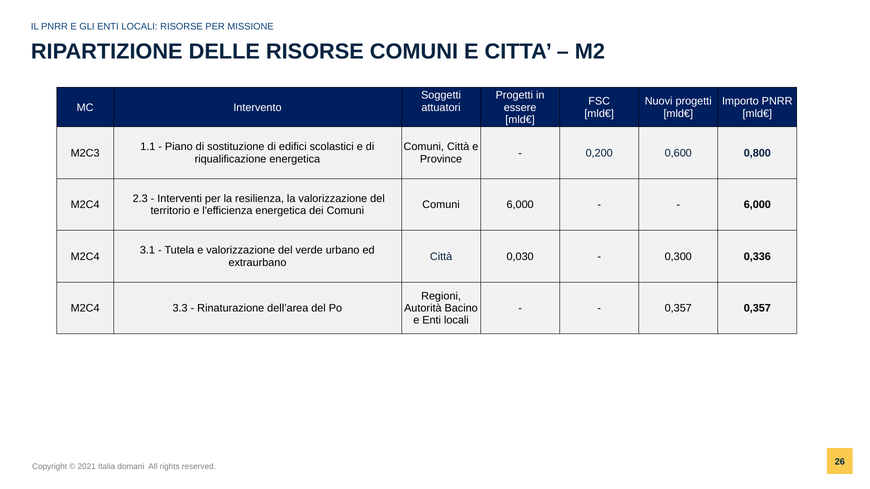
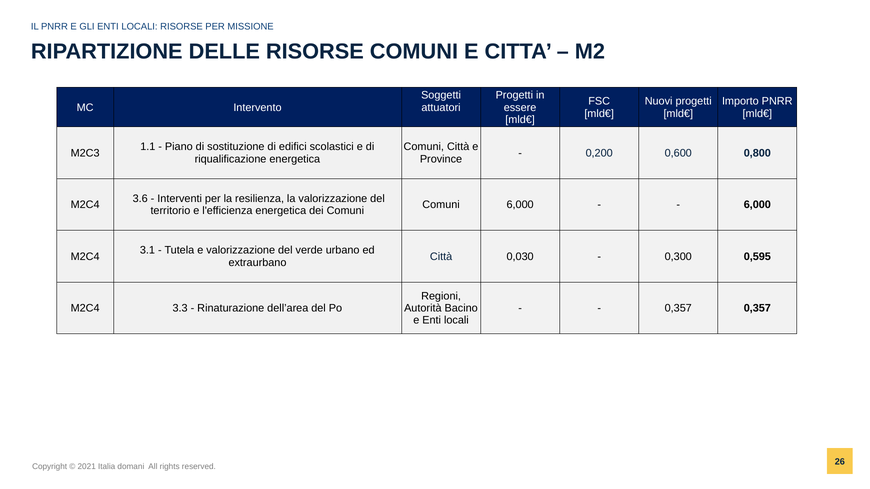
2.3: 2.3 -> 3.6
0,336: 0,336 -> 0,595
